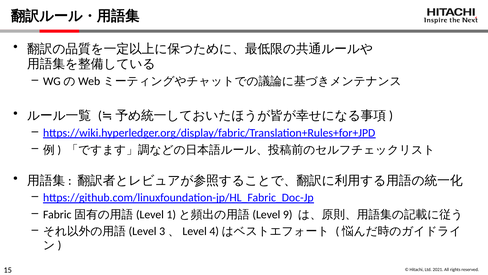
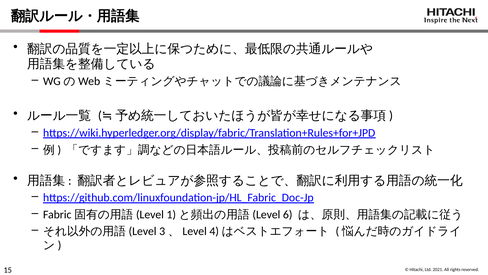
9: 9 -> 6
